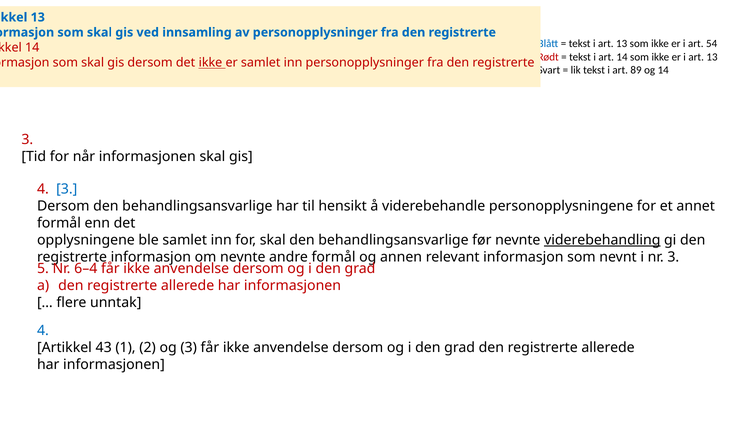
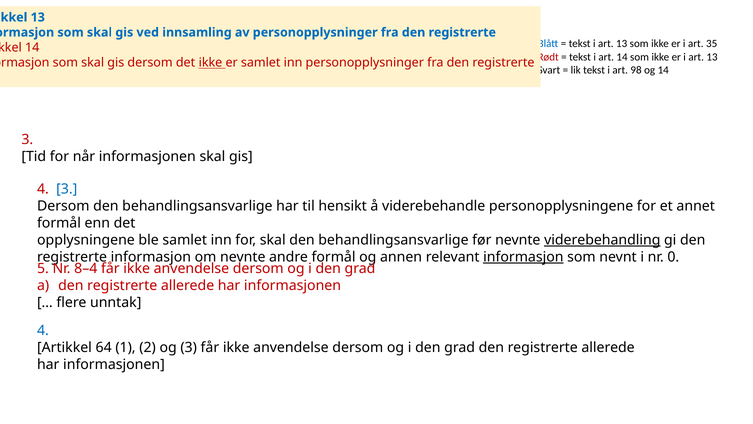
54: 54 -> 35
89: 89 -> 98
informasjon at (523, 257) underline: none -> present
nr 3: 3 -> 0
6–4: 6–4 -> 8–4
43: 43 -> 64
